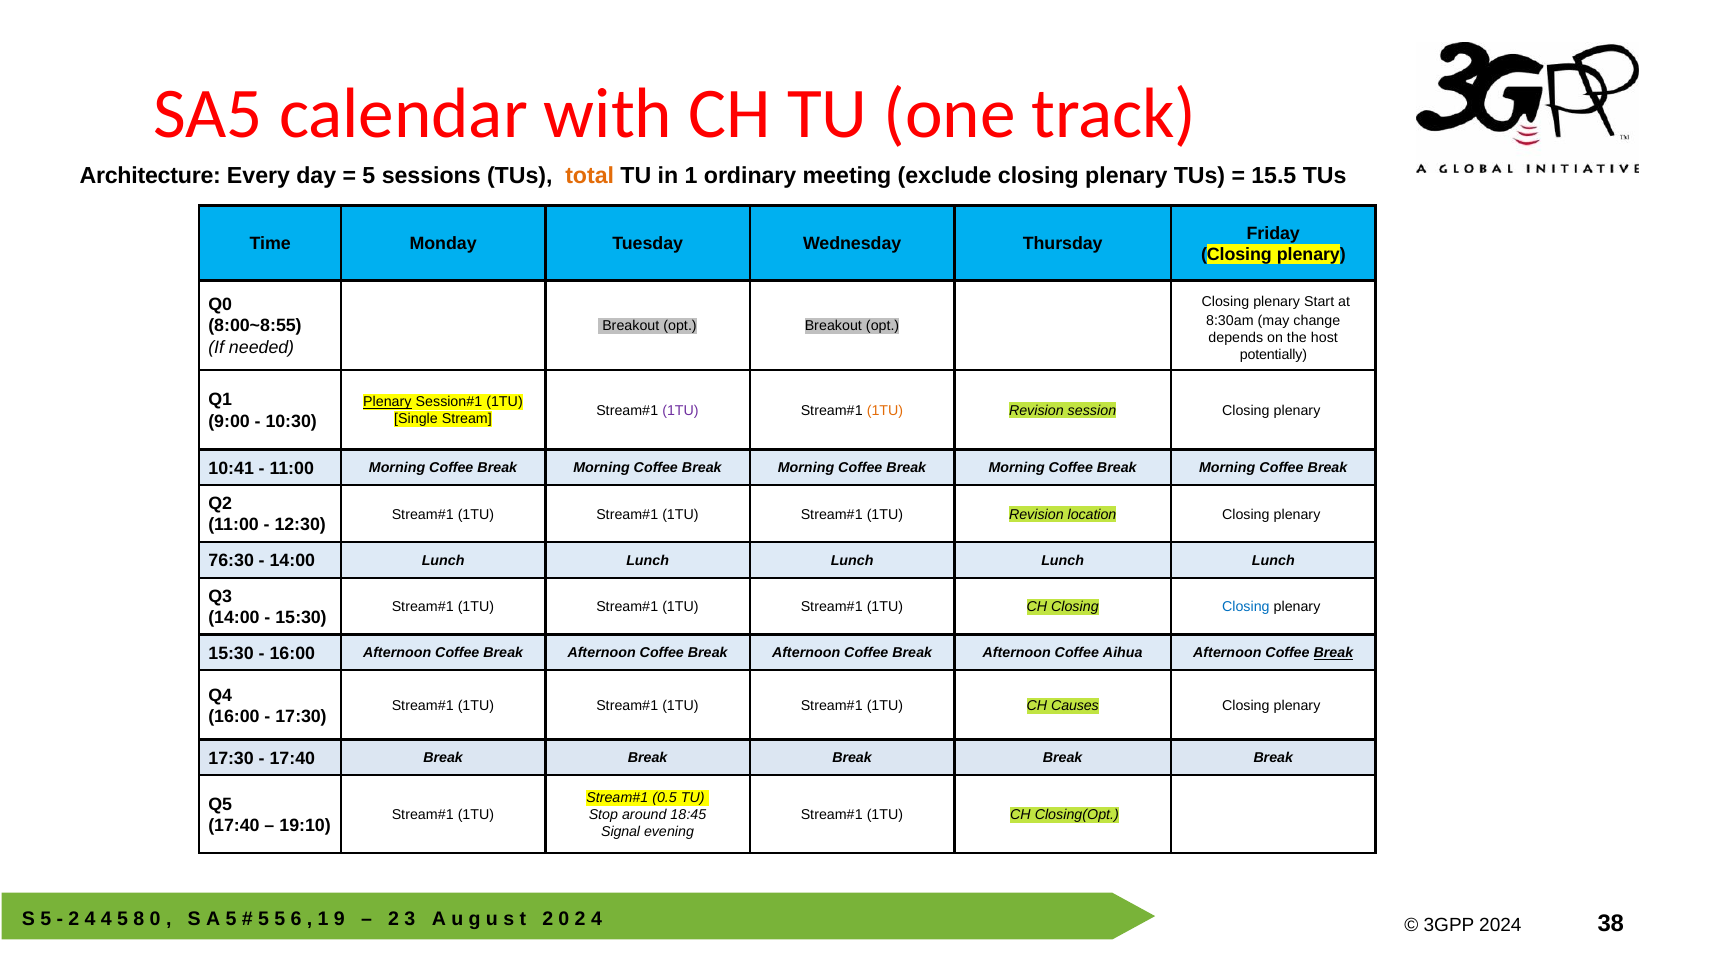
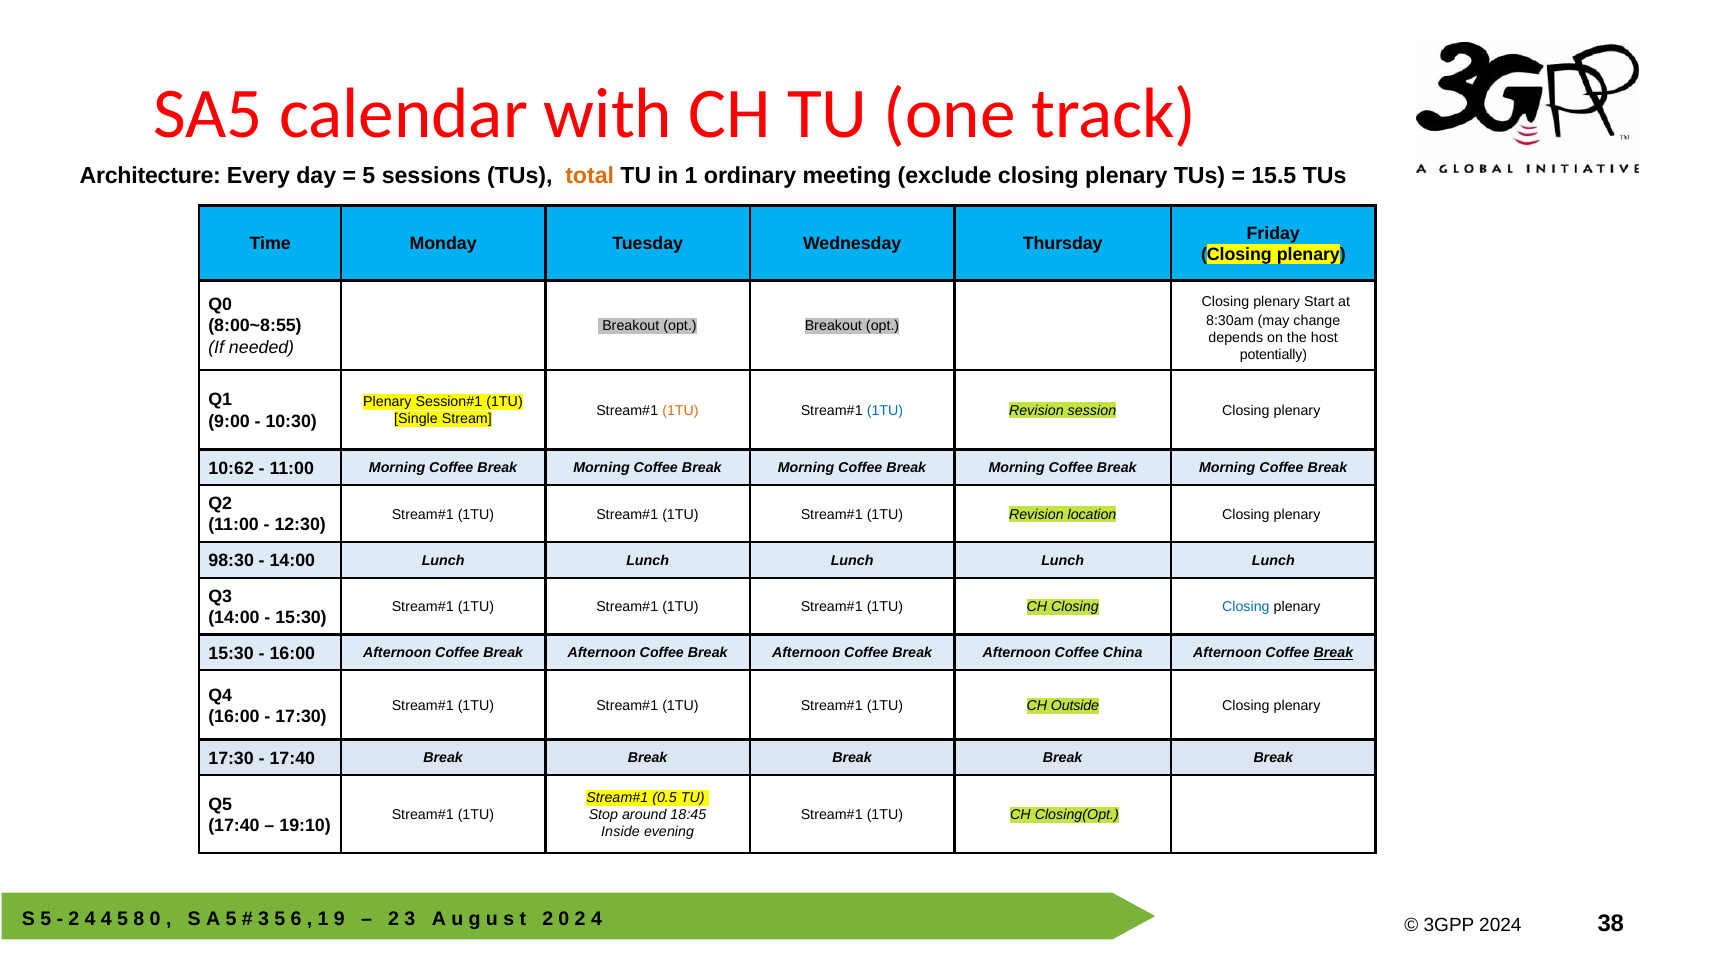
Plenary at (387, 402) underline: present -> none
1TU at (680, 410) colour: purple -> orange
1TU at (885, 410) colour: orange -> blue
10:41: 10:41 -> 10:62
76:30: 76:30 -> 98:30
Aihua: Aihua -> China
Causes: Causes -> Outside
Signal: Signal -> Inside
5 at (264, 918): 5 -> 3
